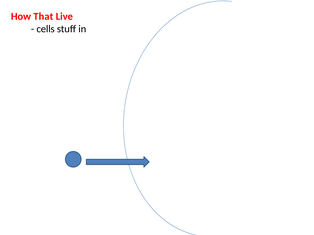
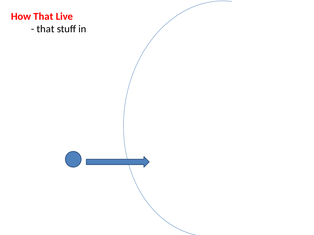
cells at (46, 29): cells -> that
